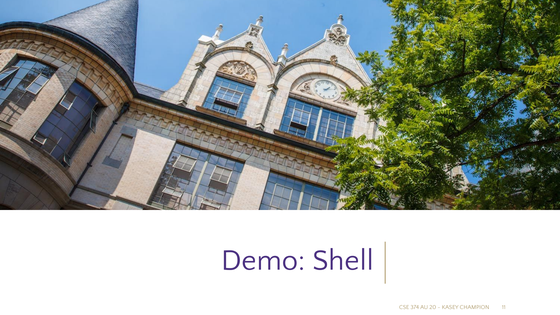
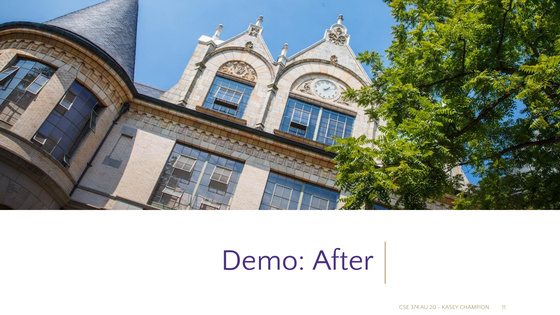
Shell: Shell -> After
